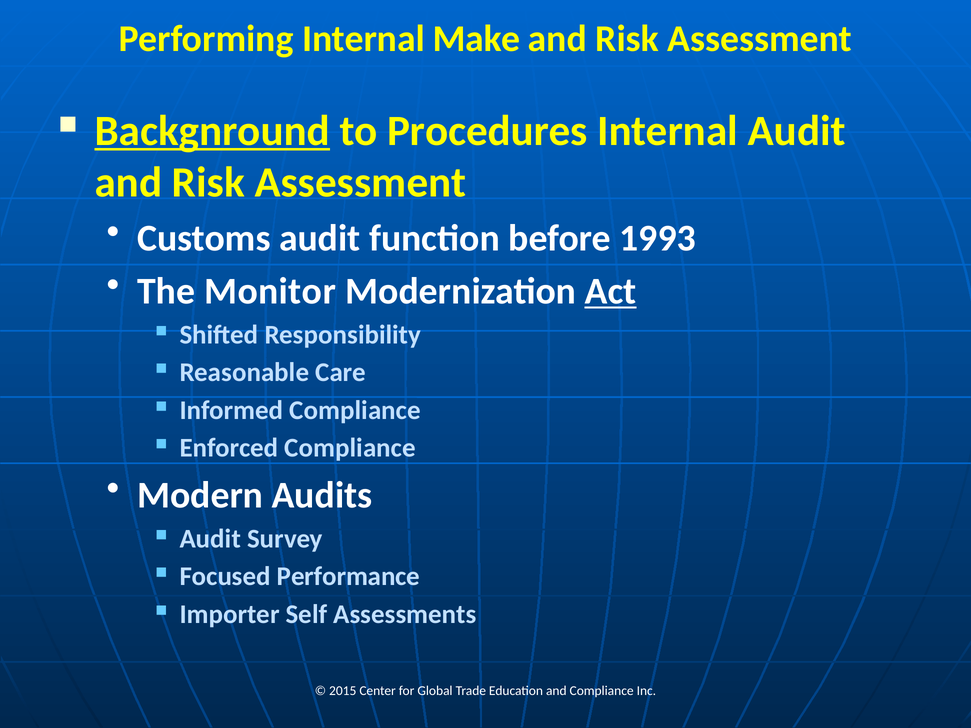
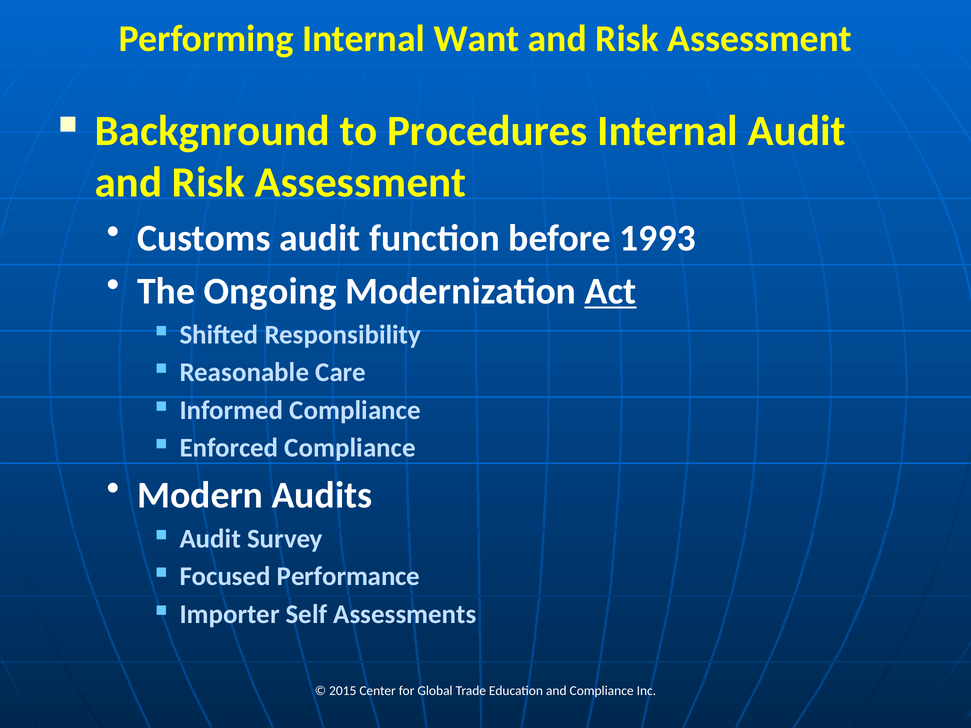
Make: Make -> Want
Backgnround underline: present -> none
Monitor: Monitor -> Ongoing
